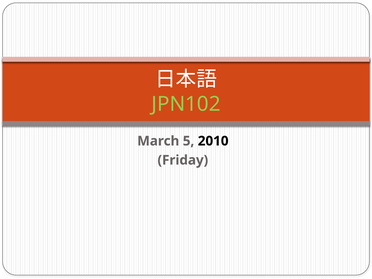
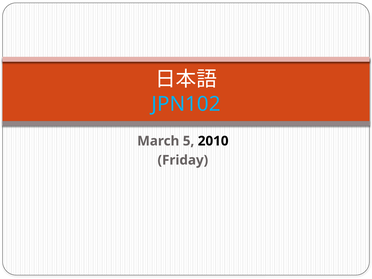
JPN102 colour: light green -> light blue
